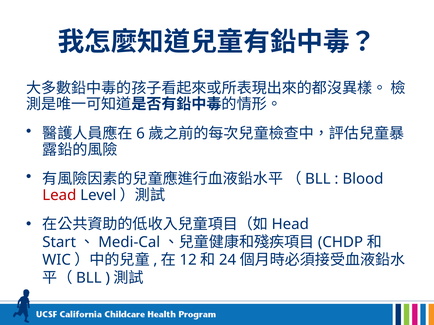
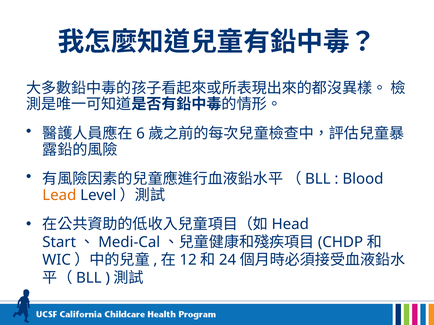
Lead colour: red -> orange
